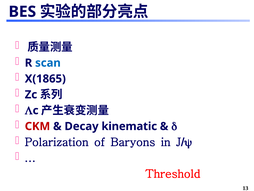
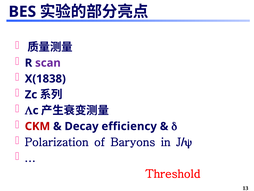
scan colour: blue -> purple
X(1865: X(1865 -> X(1838
kinematic: kinematic -> efficiency
